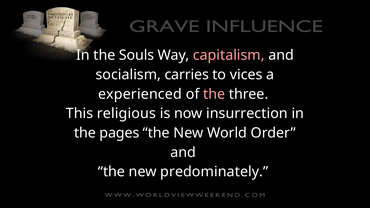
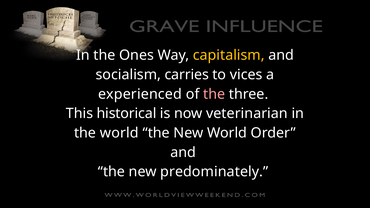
Souls: Souls -> Ones
capitalism colour: pink -> yellow
religious: religious -> historical
insurrection: insurrection -> veterinarian
the pages: pages -> world
